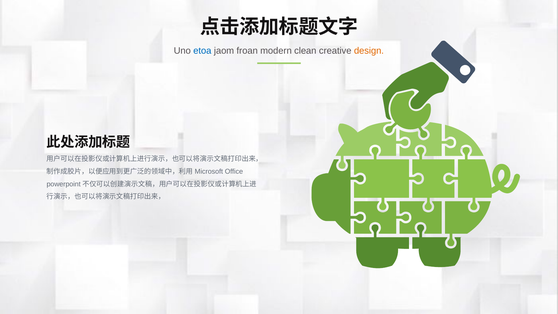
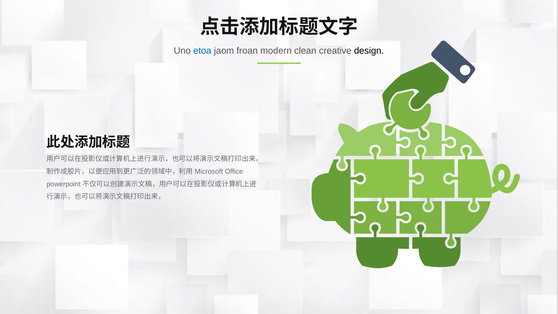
design colour: orange -> black
